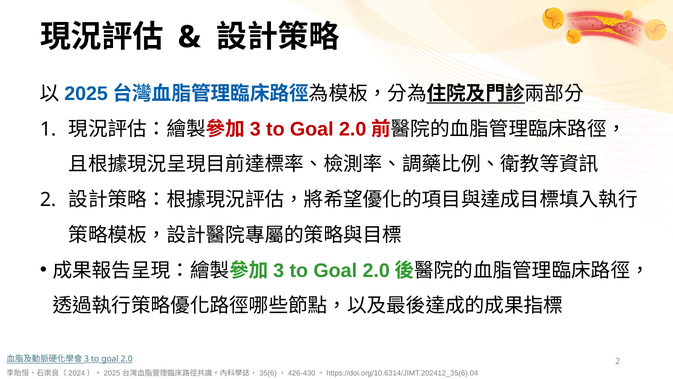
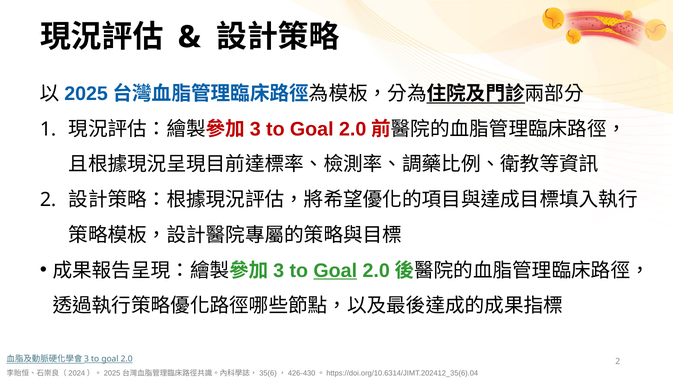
Goal at (335, 270) underline: none -> present
